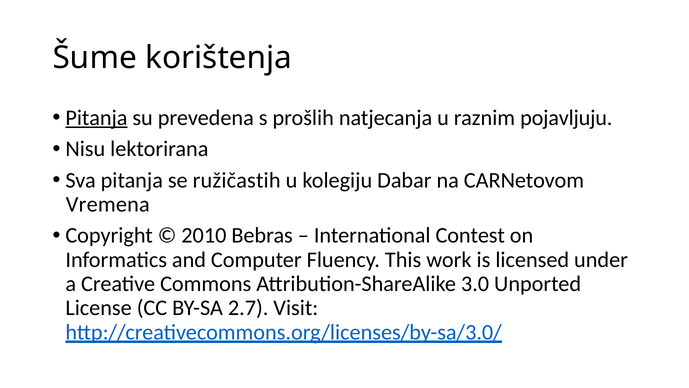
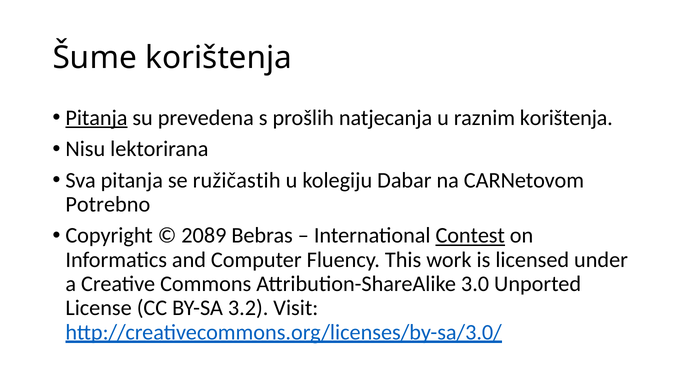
raznim pojavljuju: pojavljuju -> korištenja
Vremena: Vremena -> Potrebno
2010: 2010 -> 2089
Contest underline: none -> present
2.7: 2.7 -> 3.2
